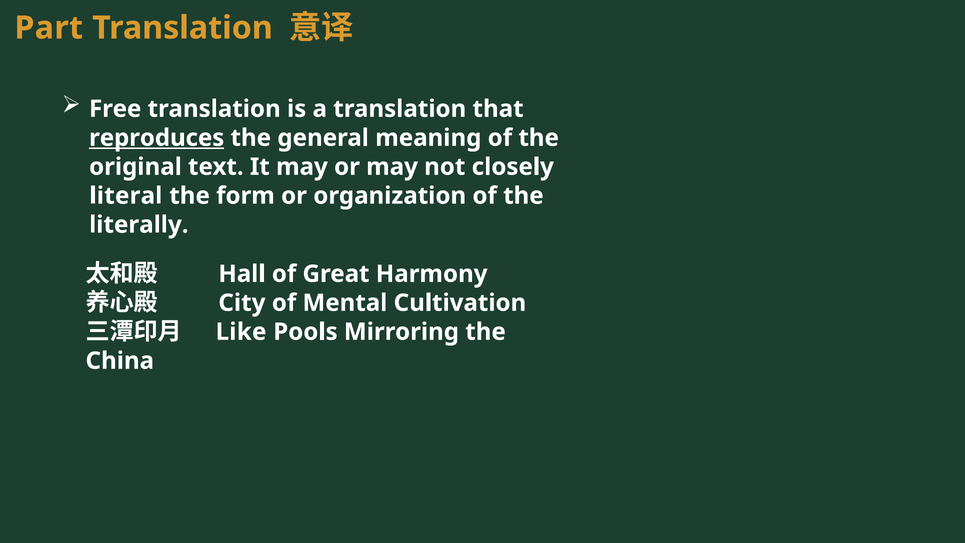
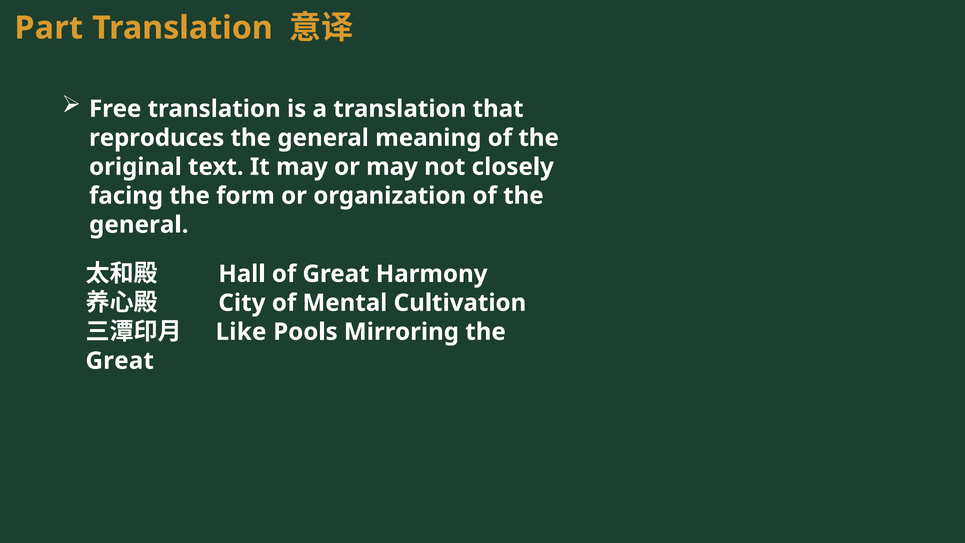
reproduces underline: present -> none
literal: literal -> facing
literally at (139, 225): literally -> general
China at (120, 361): China -> Great
